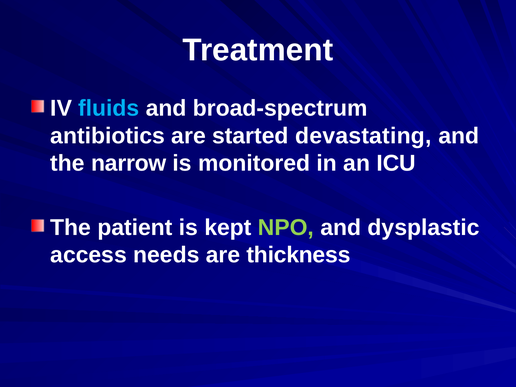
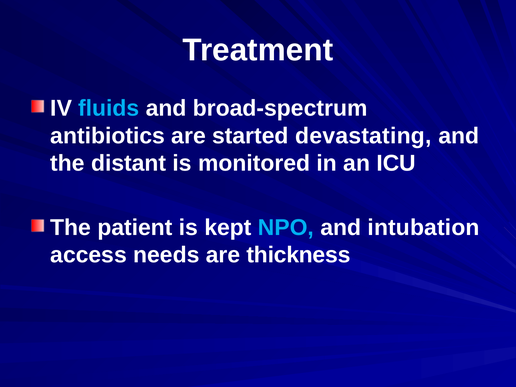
narrow: narrow -> distant
NPO colour: light green -> light blue
dysplastic: dysplastic -> intubation
